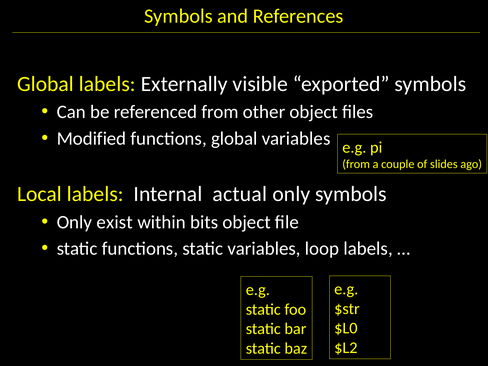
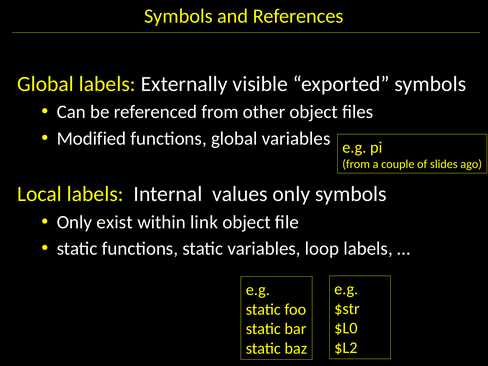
actual: actual -> values
bits: bits -> link
